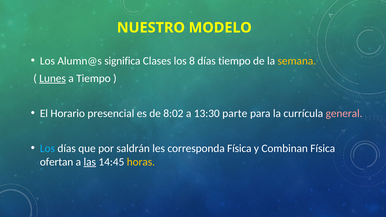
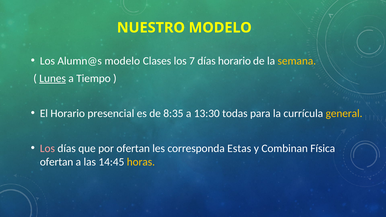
Alumn@s significa: significa -> modelo
8: 8 -> 7
días tiempo: tiempo -> horario
8:02: 8:02 -> 8:35
parte: parte -> todas
general colour: pink -> yellow
Los at (47, 148) colour: light blue -> pink
por saldrán: saldrán -> ofertan
corresponda Física: Física -> Estas
las underline: present -> none
